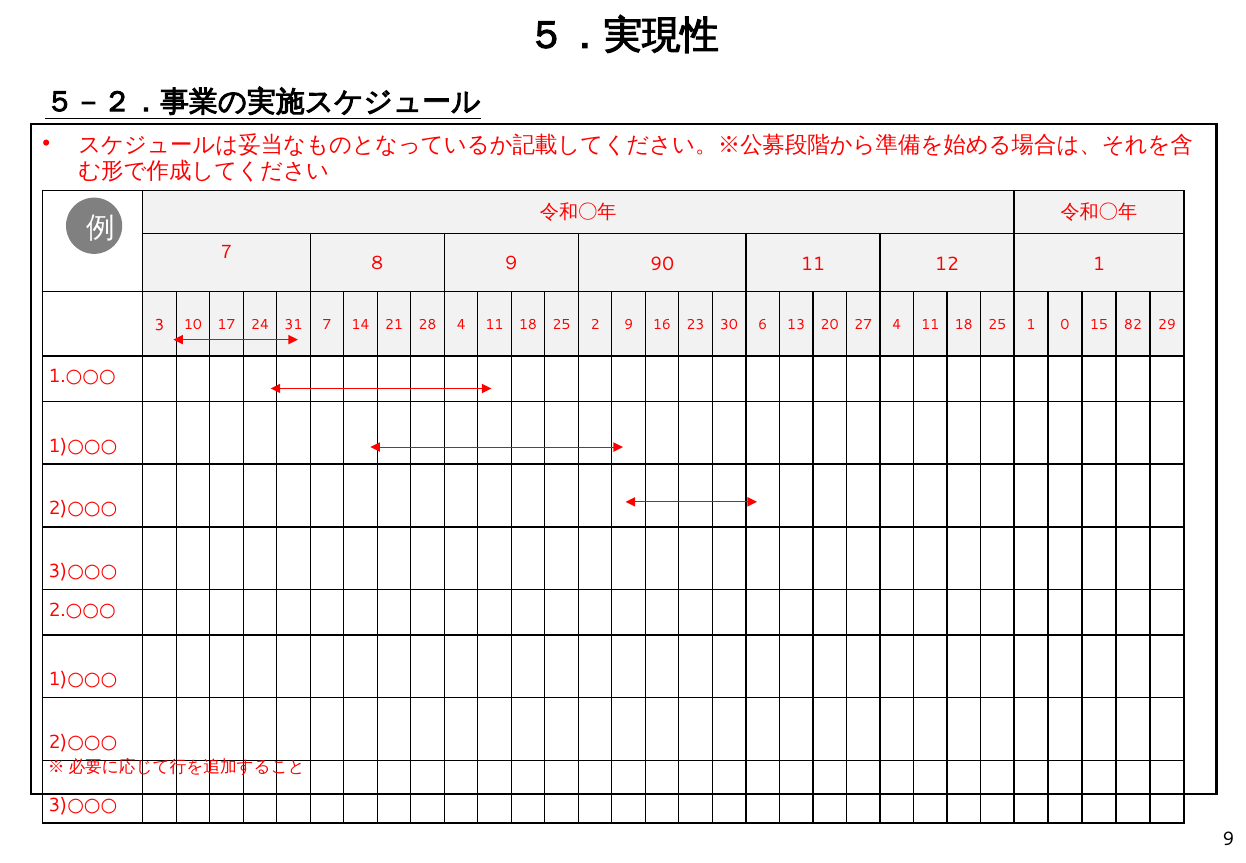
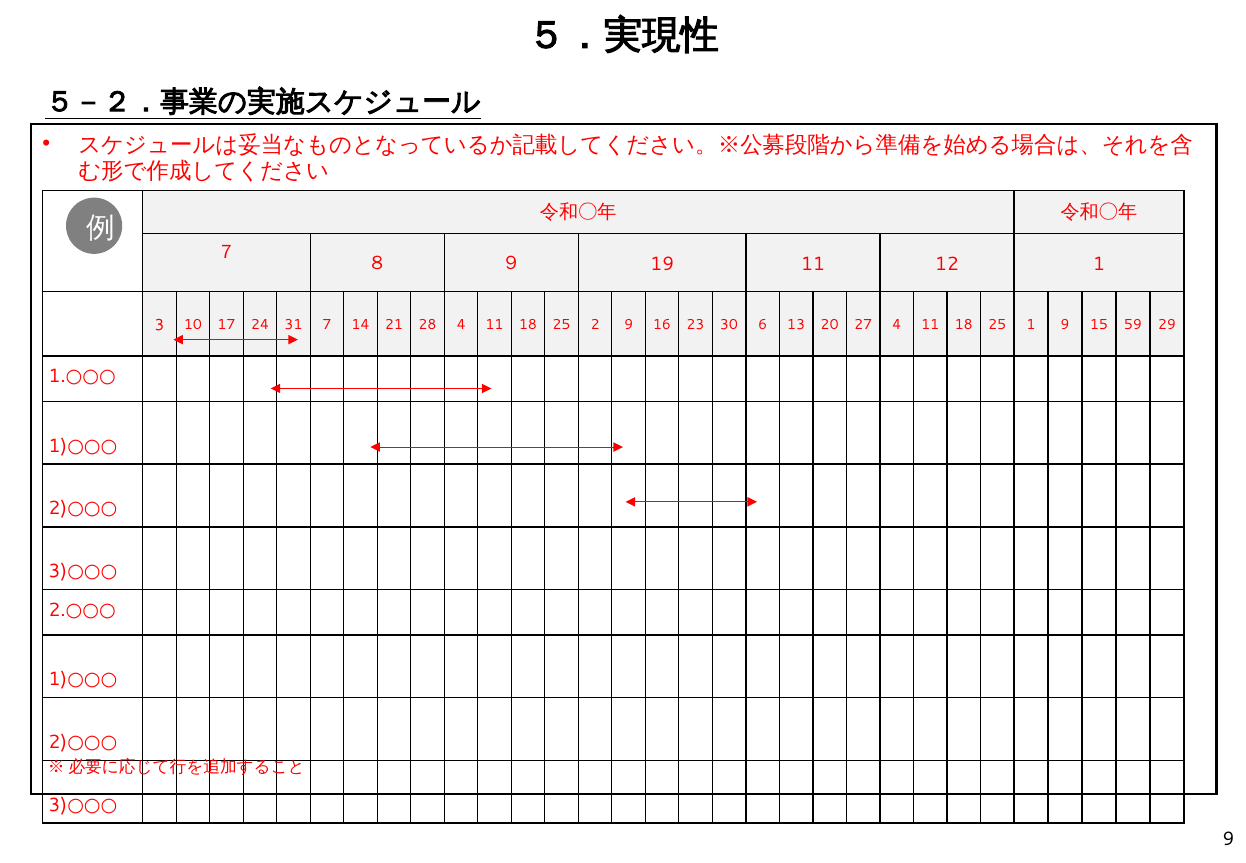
90: 90 -> 19
1 0: 0 -> 9
82: 82 -> 59
